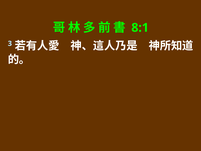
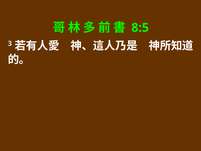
8:1: 8:1 -> 8:5
